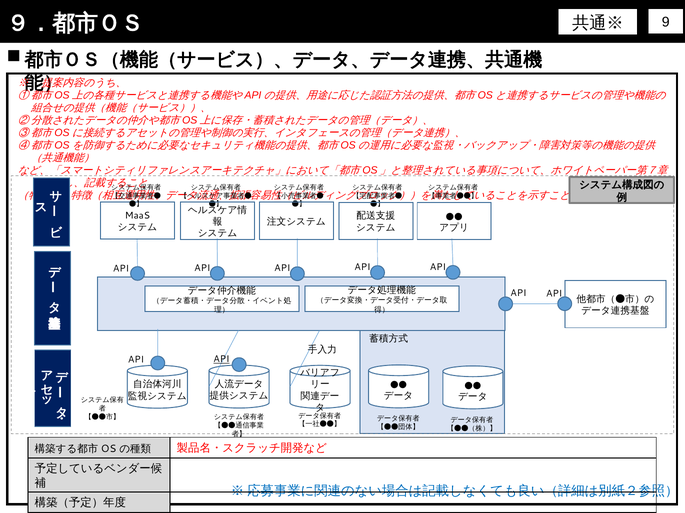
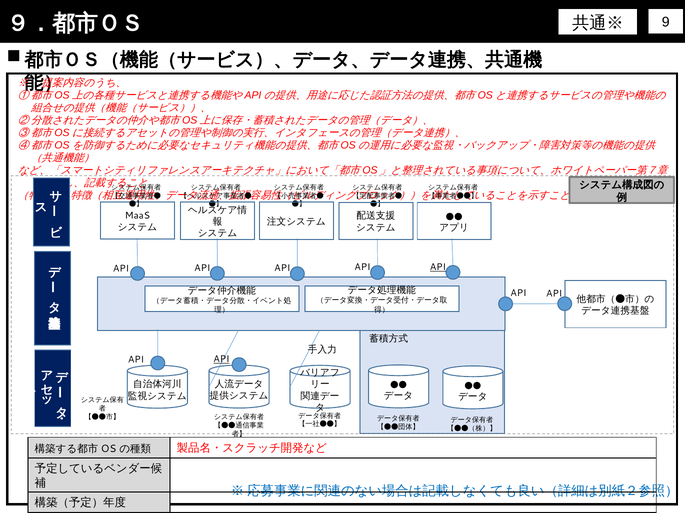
API at (438, 267) underline: none -> present
